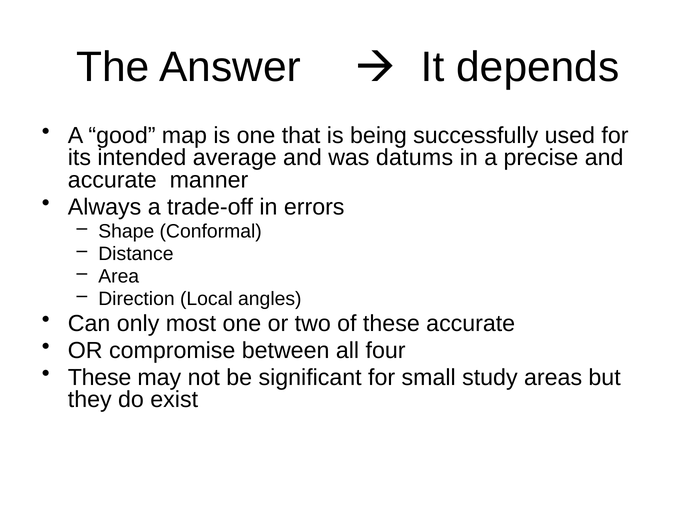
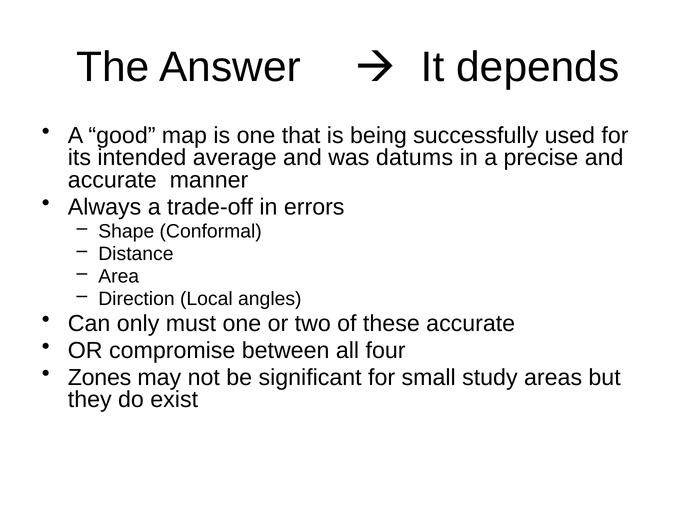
most: most -> must
These at (100, 377): These -> Zones
